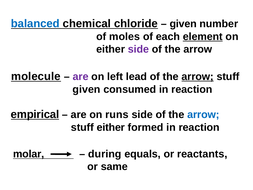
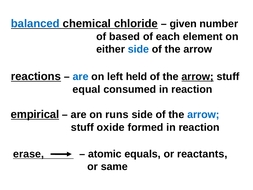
moles: moles -> based
element underline: present -> none
side at (138, 49) colour: purple -> blue
molecule: molecule -> reactions
are at (81, 76) colour: purple -> blue
lead: lead -> held
given at (86, 89): given -> equal
stuff either: either -> oxide
molar: molar -> erase
during: during -> atomic
